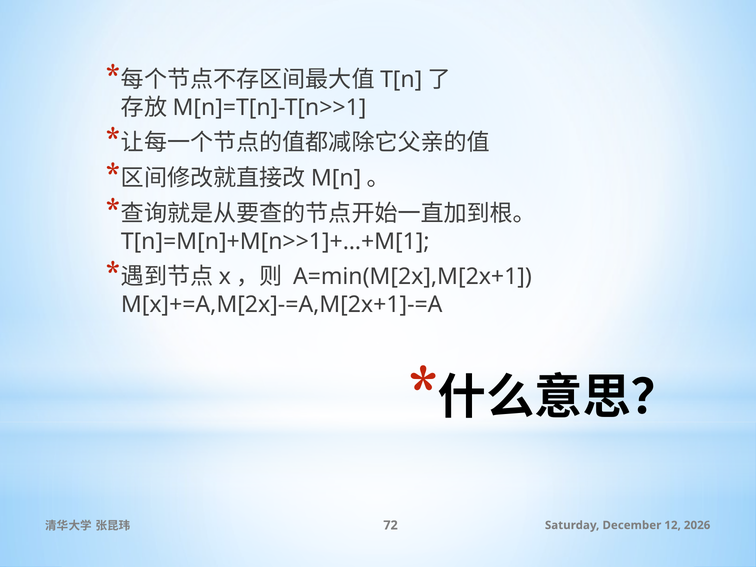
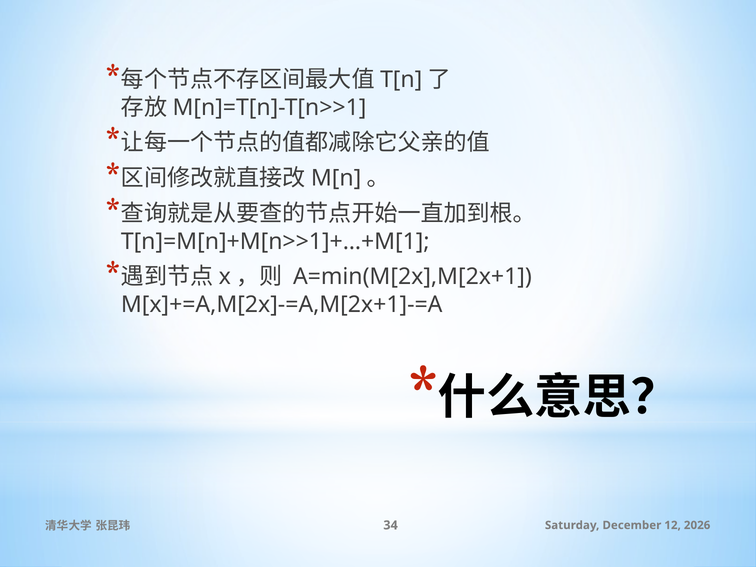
72: 72 -> 34
